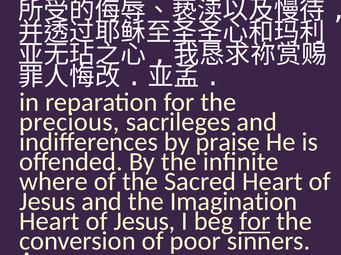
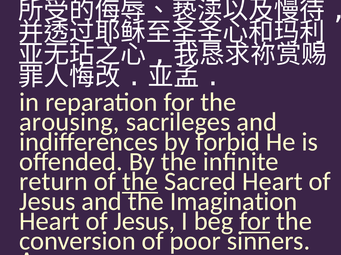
precious: precious -> arousing
praise: praise -> forbid
where: where -> return
the at (140, 182) underline: none -> present
